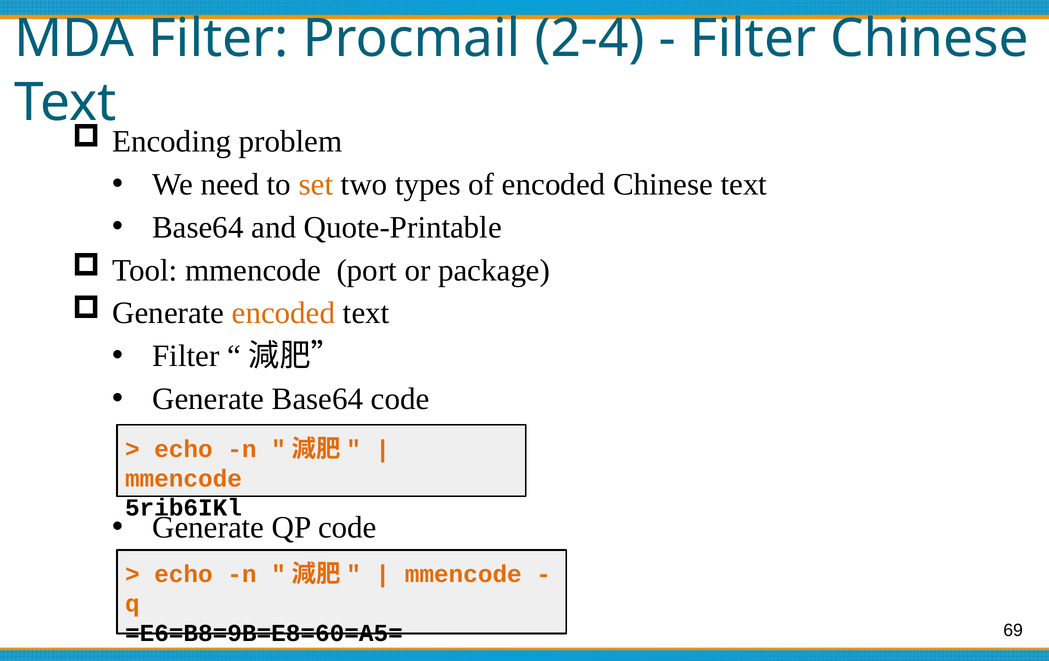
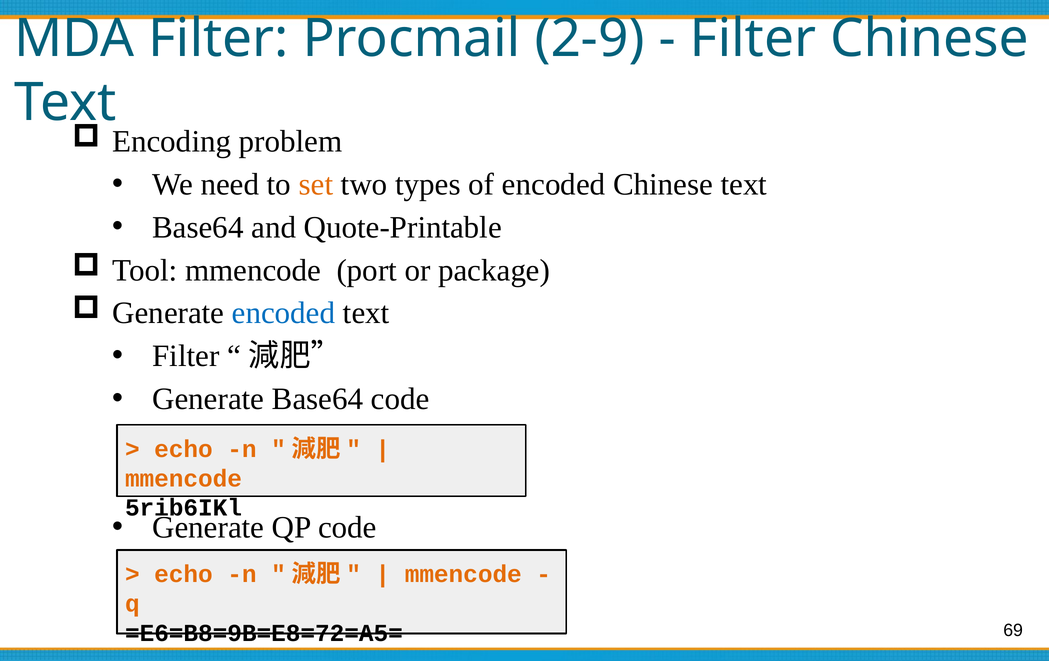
2-4: 2-4 -> 2-9
encoded at (284, 313) colour: orange -> blue
=E6=B8=9B=E8=60=A5=: =E6=B8=9B=E8=60=A5= -> =E6=B8=9B=E8=72=A5=
